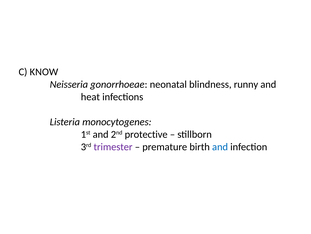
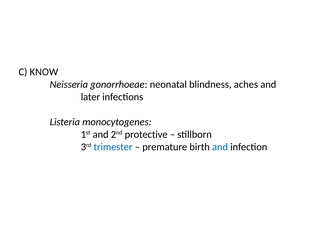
runny: runny -> aches
heat: heat -> later
trimester colour: purple -> blue
